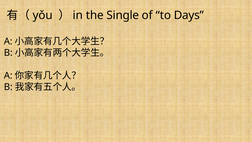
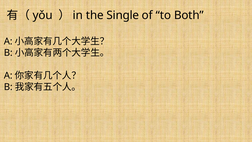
Days: Days -> Both
